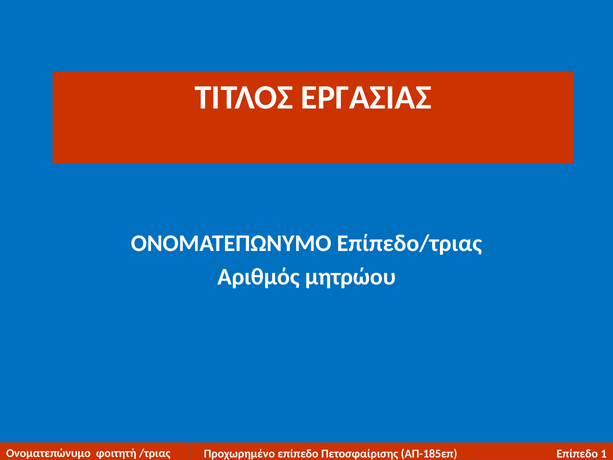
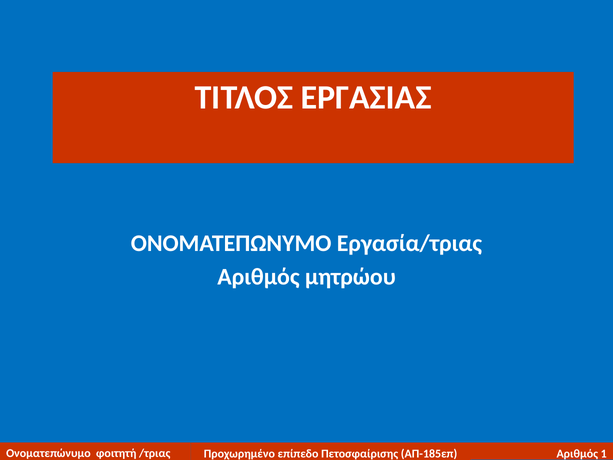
Επίπεδο/τριας: Επίπεδο/τριας -> Εργασία/τριας
Επίπεδο at (577, 453): Επίπεδο -> Αριθμός
